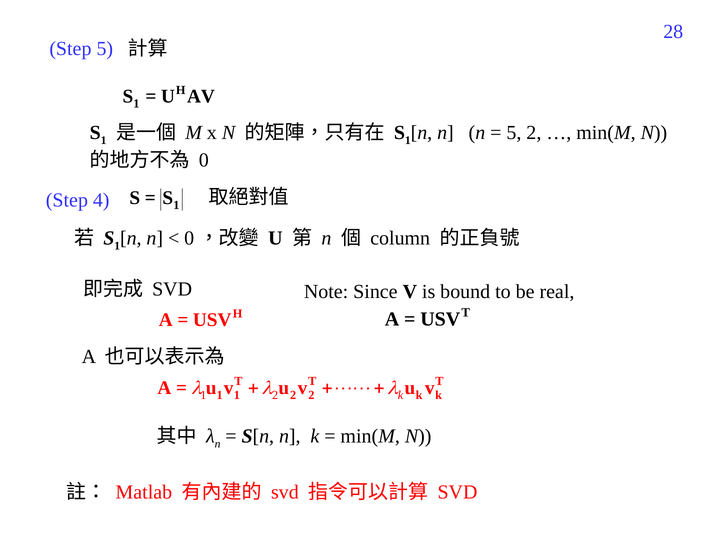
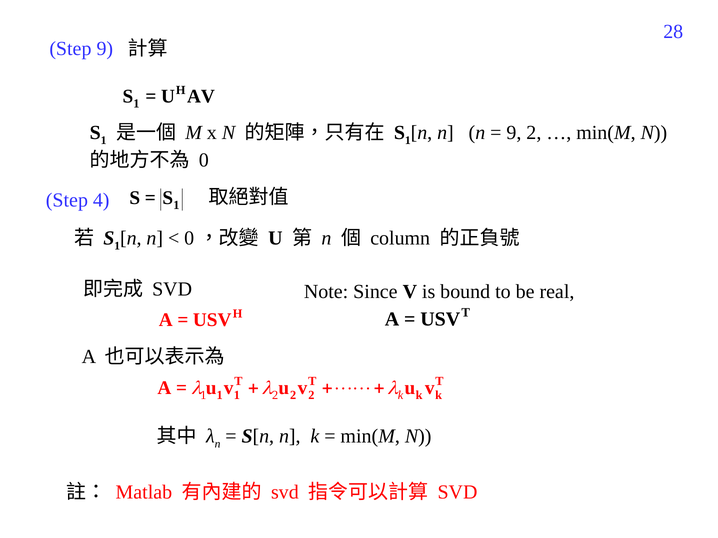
Step 5: 5 -> 9
5 at (514, 133): 5 -> 9
